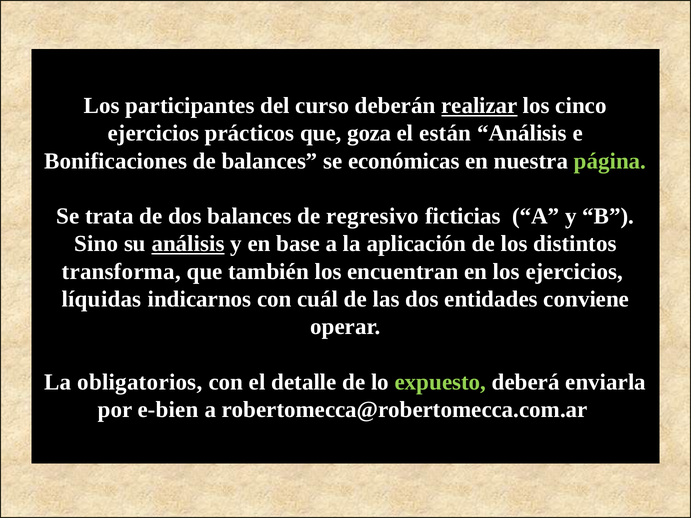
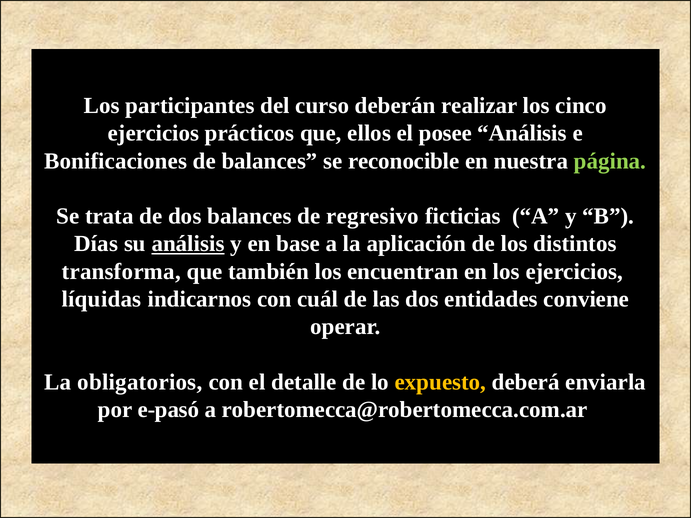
realizar underline: present -> none
goza: goza -> ellos
están: están -> posee
económicas: económicas -> reconocible
Sino: Sino -> Días
expuesto colour: light green -> yellow
e-bien: e-bien -> e-pasó
